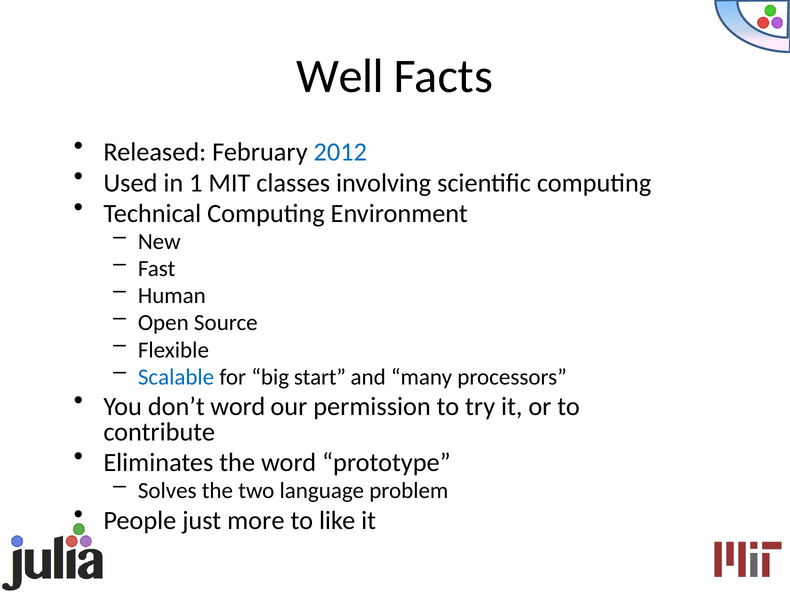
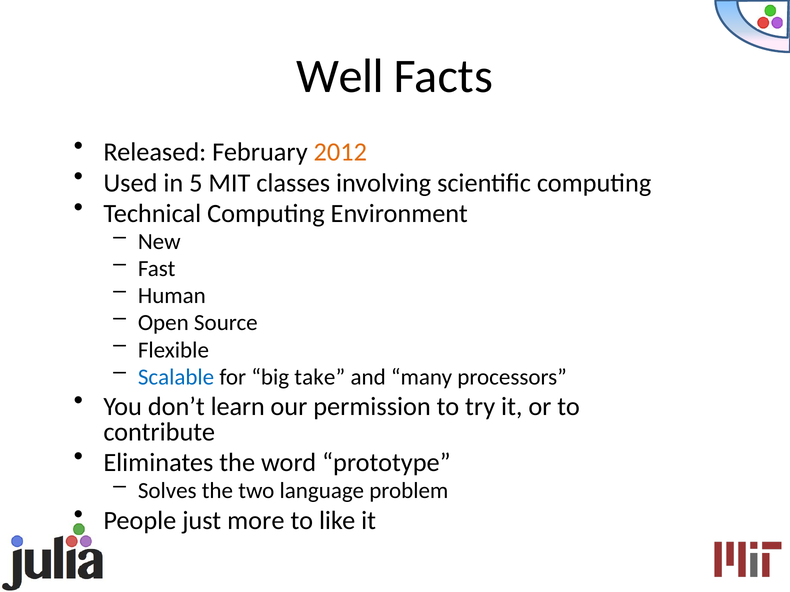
2012 colour: blue -> orange
1: 1 -> 5
start: start -> take
don’t word: word -> learn
